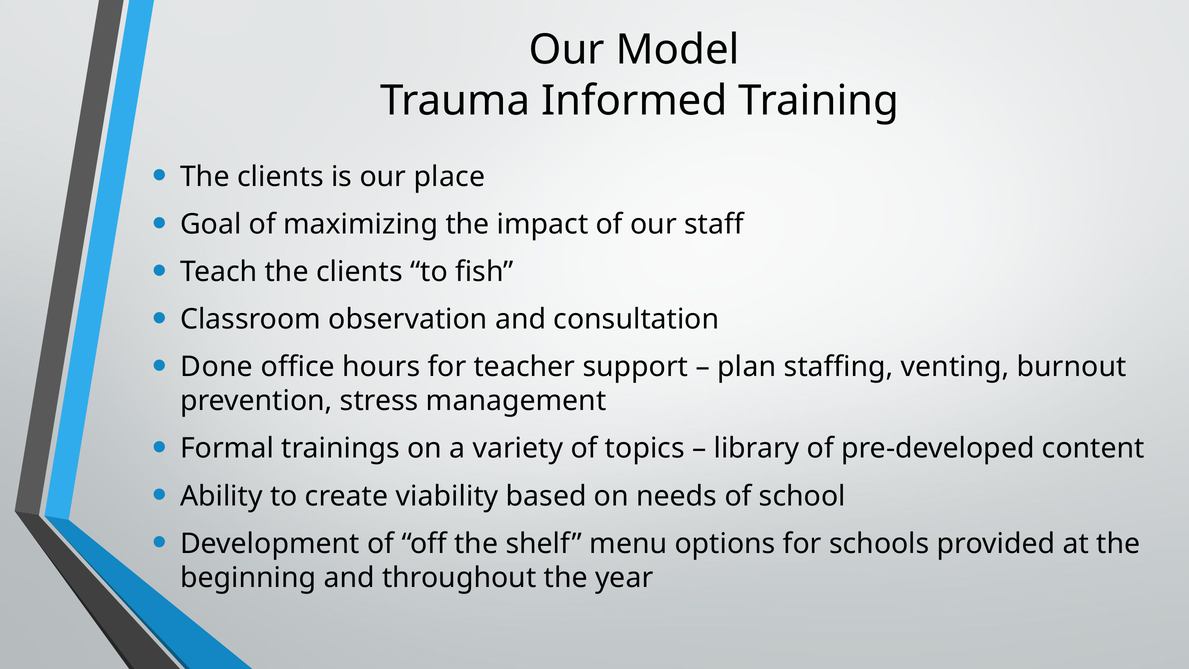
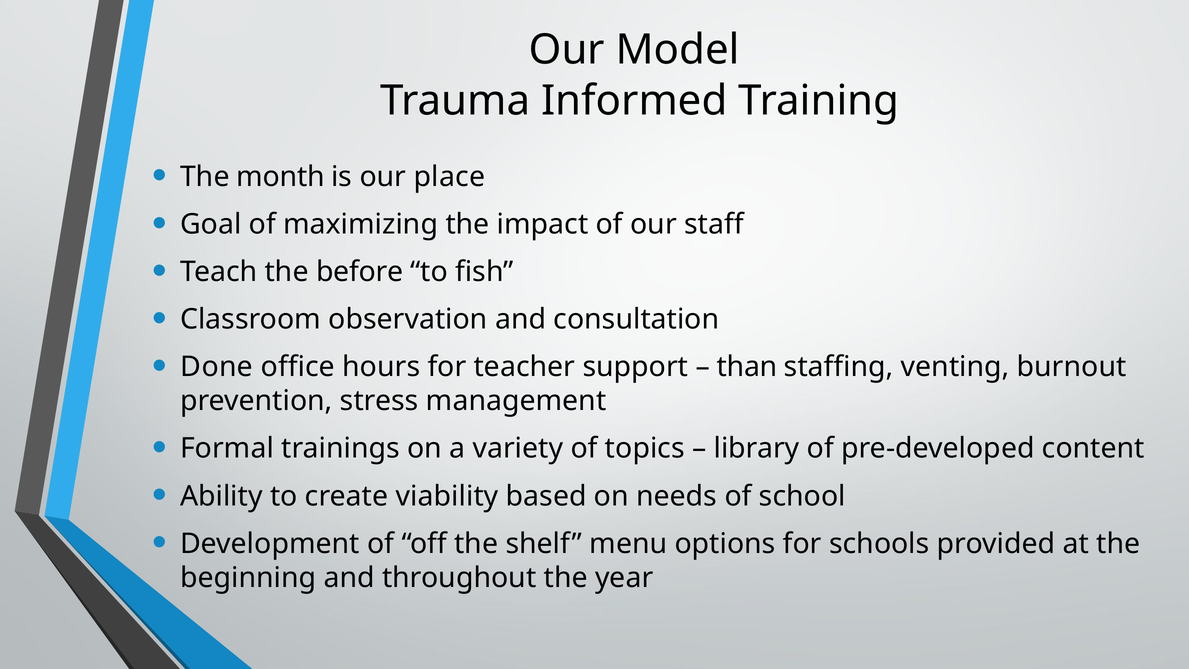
clients at (280, 177): clients -> month
Teach the clients: clients -> before
plan: plan -> than
